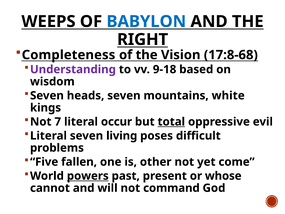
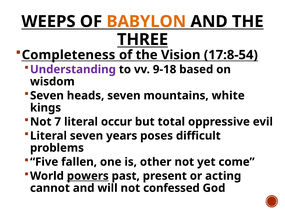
BABYLON colour: blue -> orange
RIGHT: RIGHT -> THREE
17:8-68: 17:8-68 -> 17:8-54
total underline: present -> none
living: living -> years
whose: whose -> acting
command: command -> confessed
